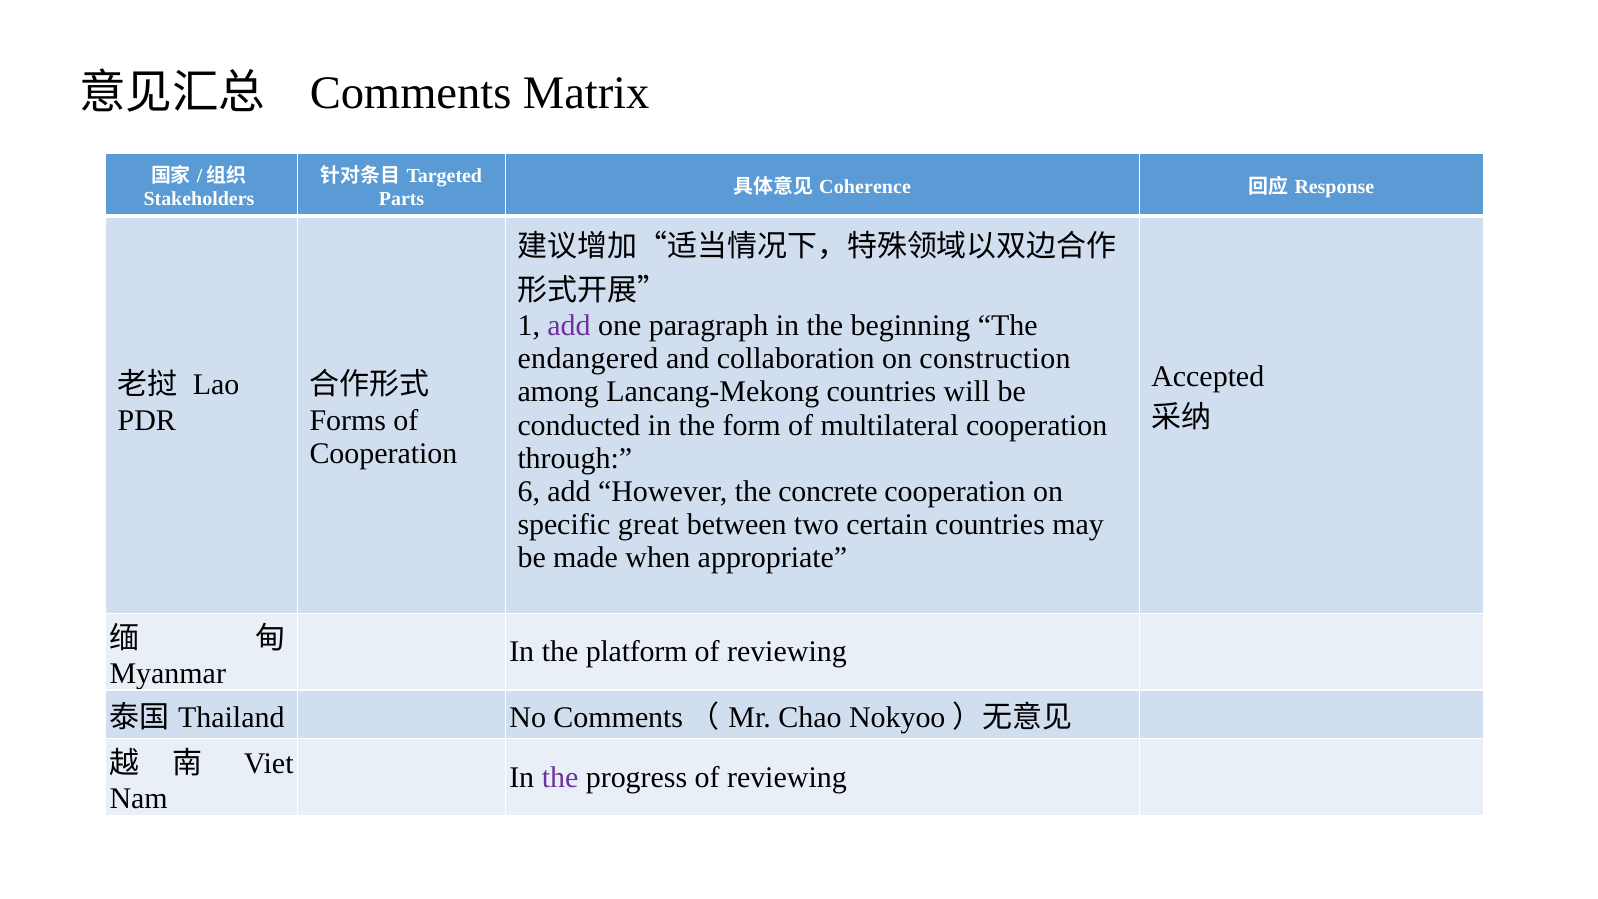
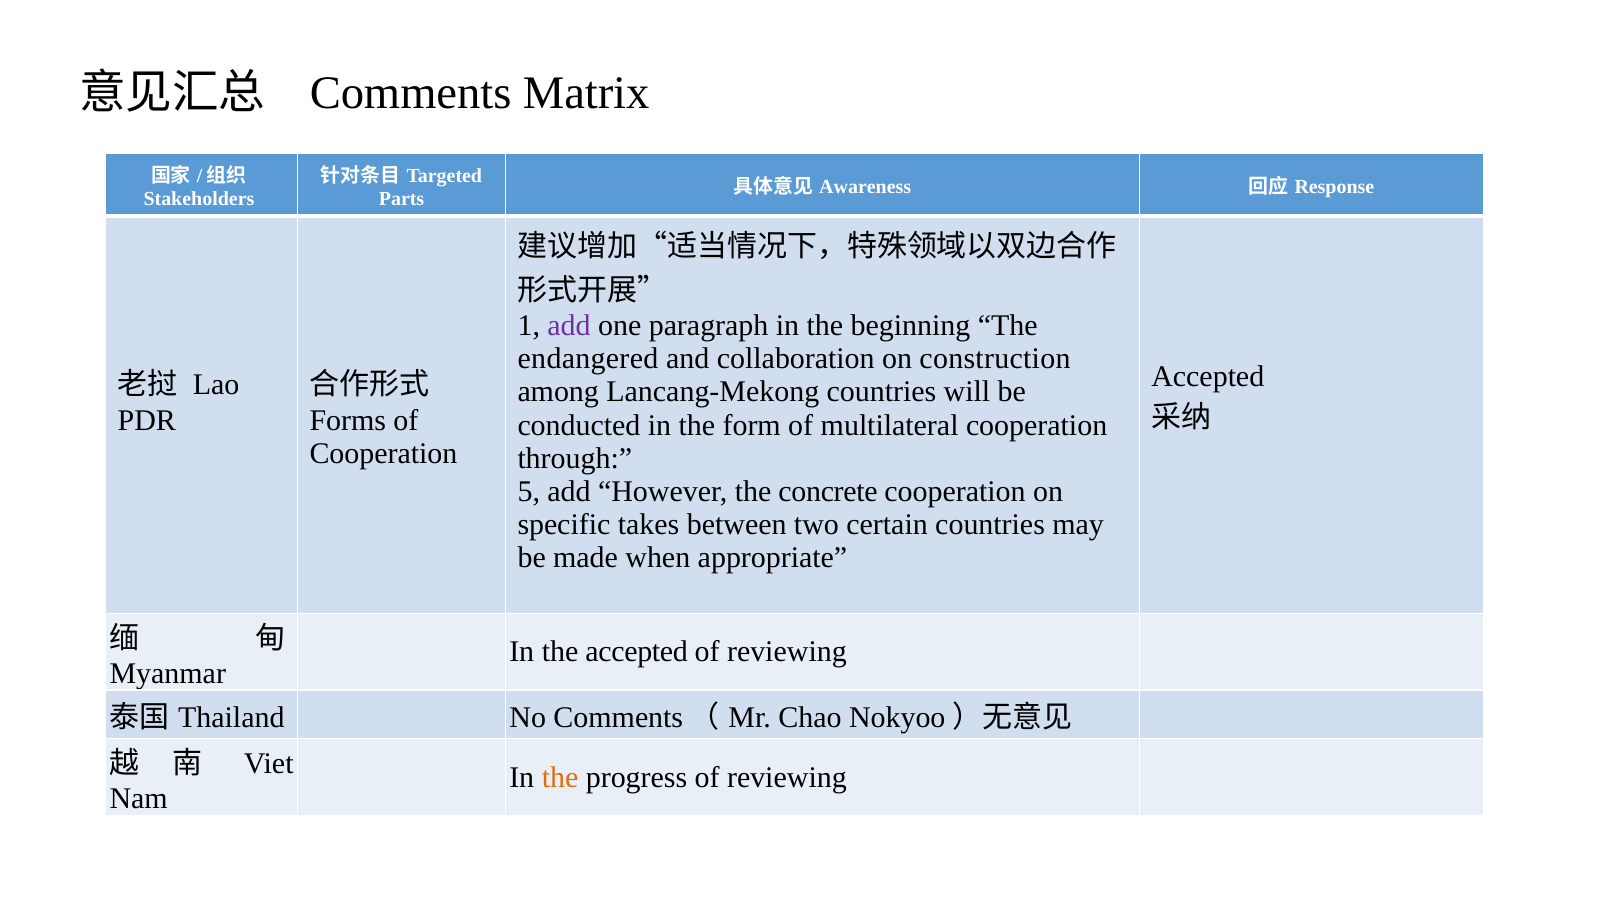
Coherence: Coherence -> Awareness
6: 6 -> 5
great: great -> takes
the platform: platform -> accepted
the at (560, 777) colour: purple -> orange
